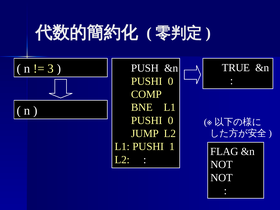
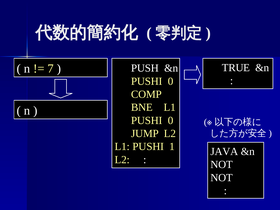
3: 3 -> 7
FLAG: FLAG -> JAVA
